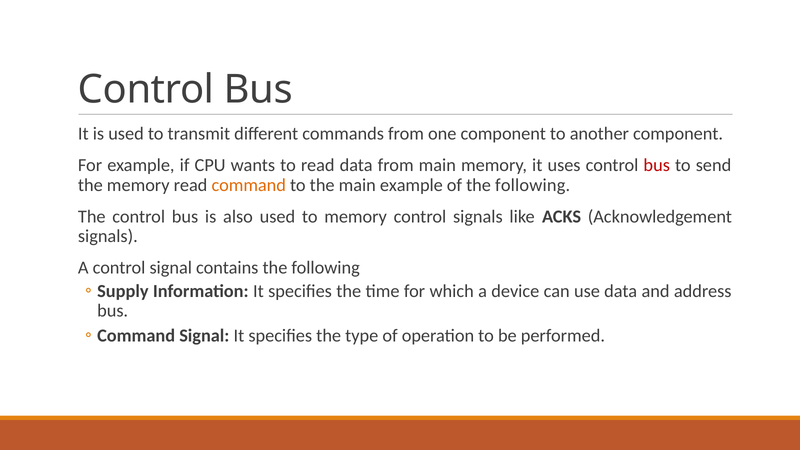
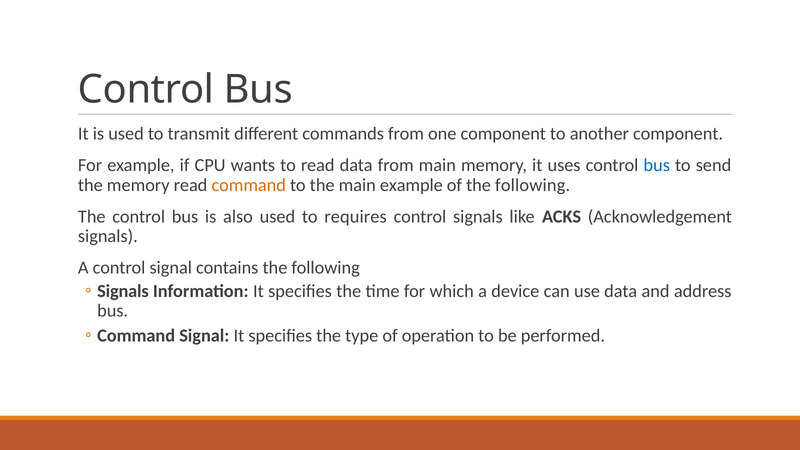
bus at (657, 165) colour: red -> blue
to memory: memory -> requires
Supply at (123, 291): Supply -> Signals
